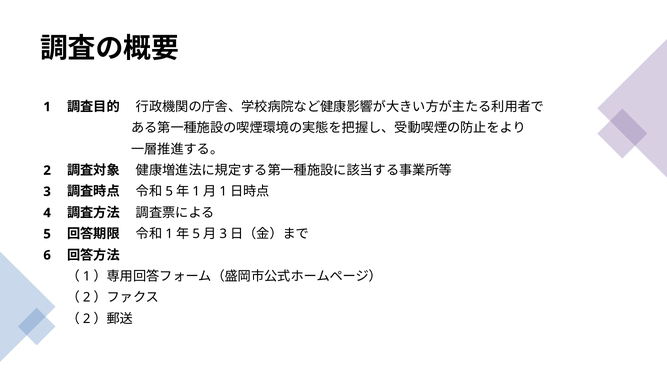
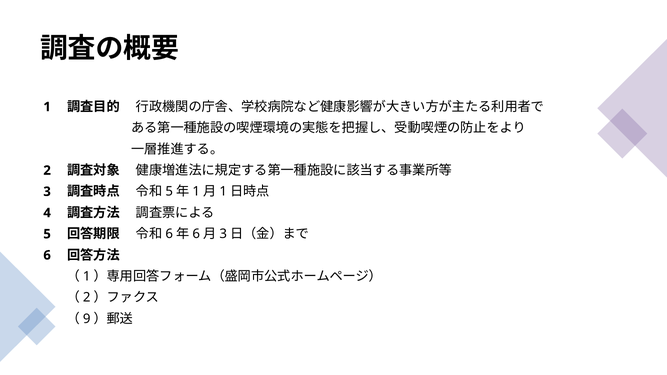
1 at (169, 234): 1 -> 6
5 at (196, 234): 5 -> 6
2 at (87, 319): 2 -> 9
